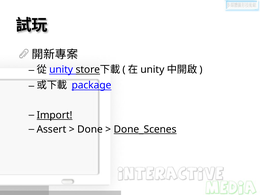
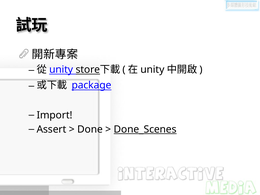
Import underline: present -> none
